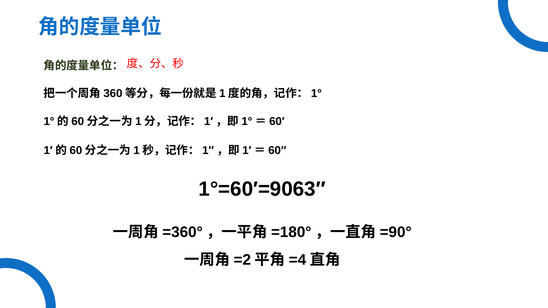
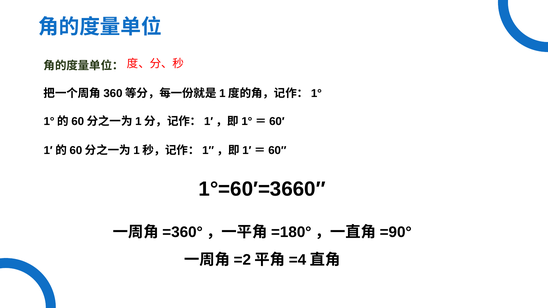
1°=60′=9063″: 1°=60′=9063″ -> 1°=60′=3660″
